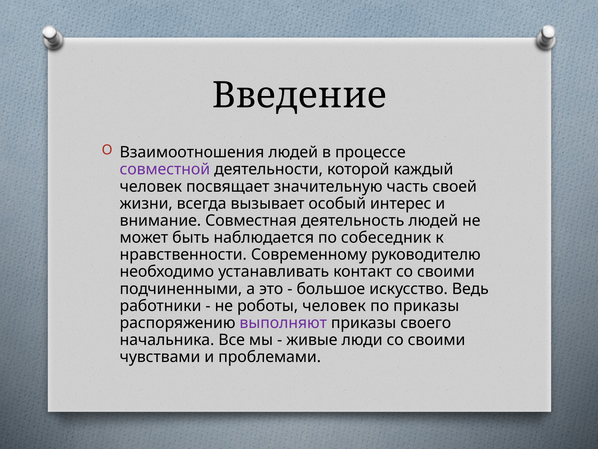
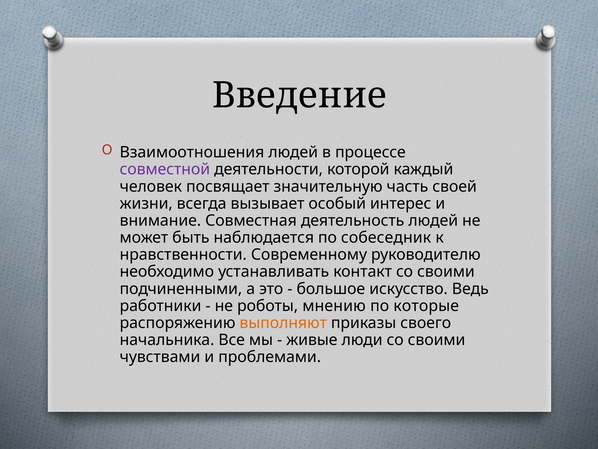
роботы человек: человек -> мнению
по приказы: приказы -> которые
выполняют colour: purple -> orange
